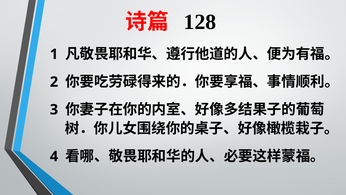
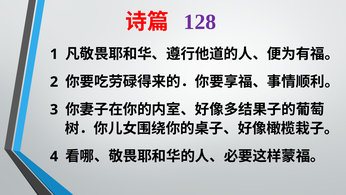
128 colour: black -> purple
